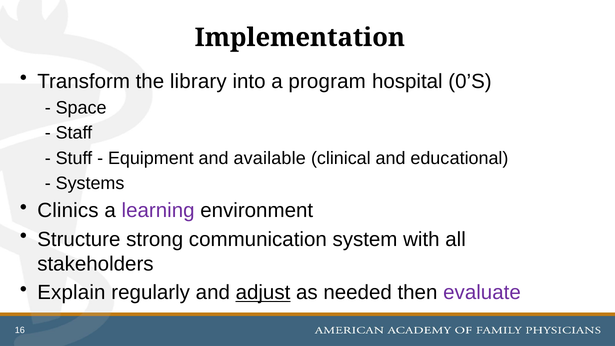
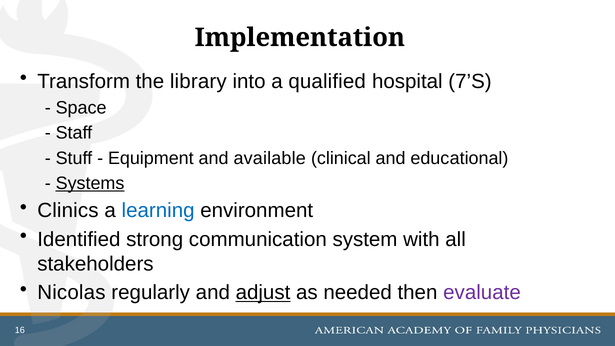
program: program -> qualified
0’S: 0’S -> 7’S
Systems underline: none -> present
learning colour: purple -> blue
Structure: Structure -> Identified
Explain: Explain -> Nicolas
